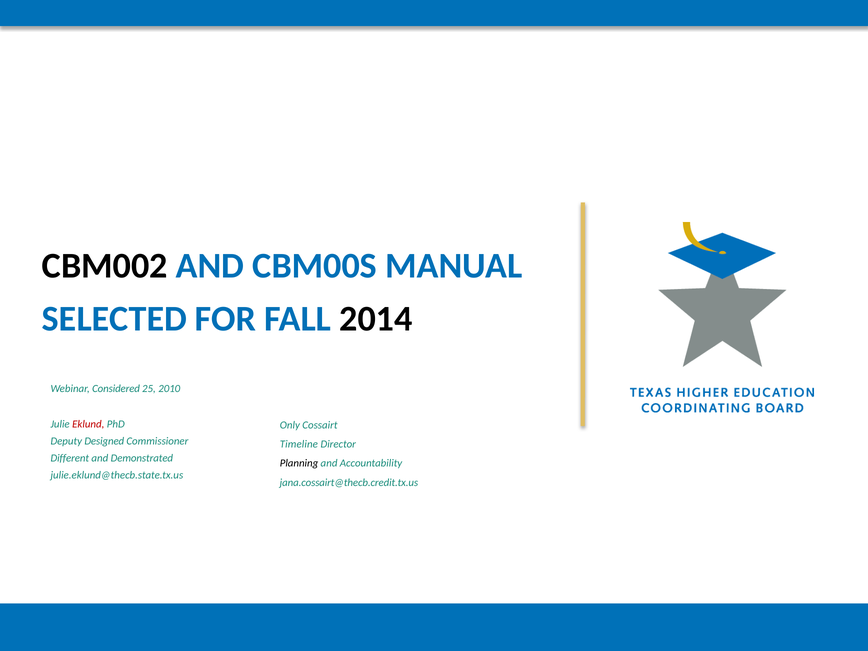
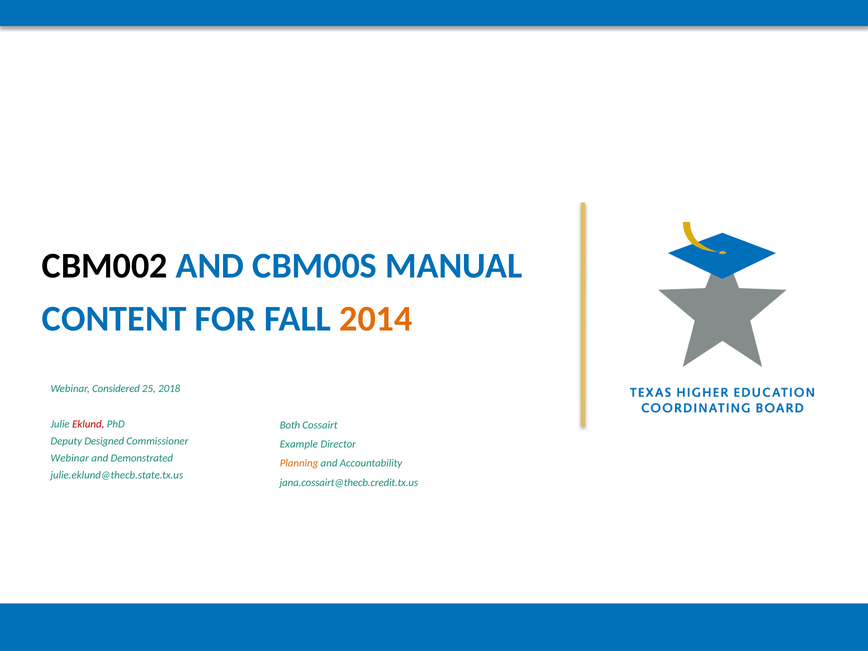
SELECTED: SELECTED -> CONTENT
2014 colour: black -> orange
2010: 2010 -> 2018
Only: Only -> Both
Timeline: Timeline -> Example
Different at (70, 458): Different -> Webinar
Planning colour: black -> orange
